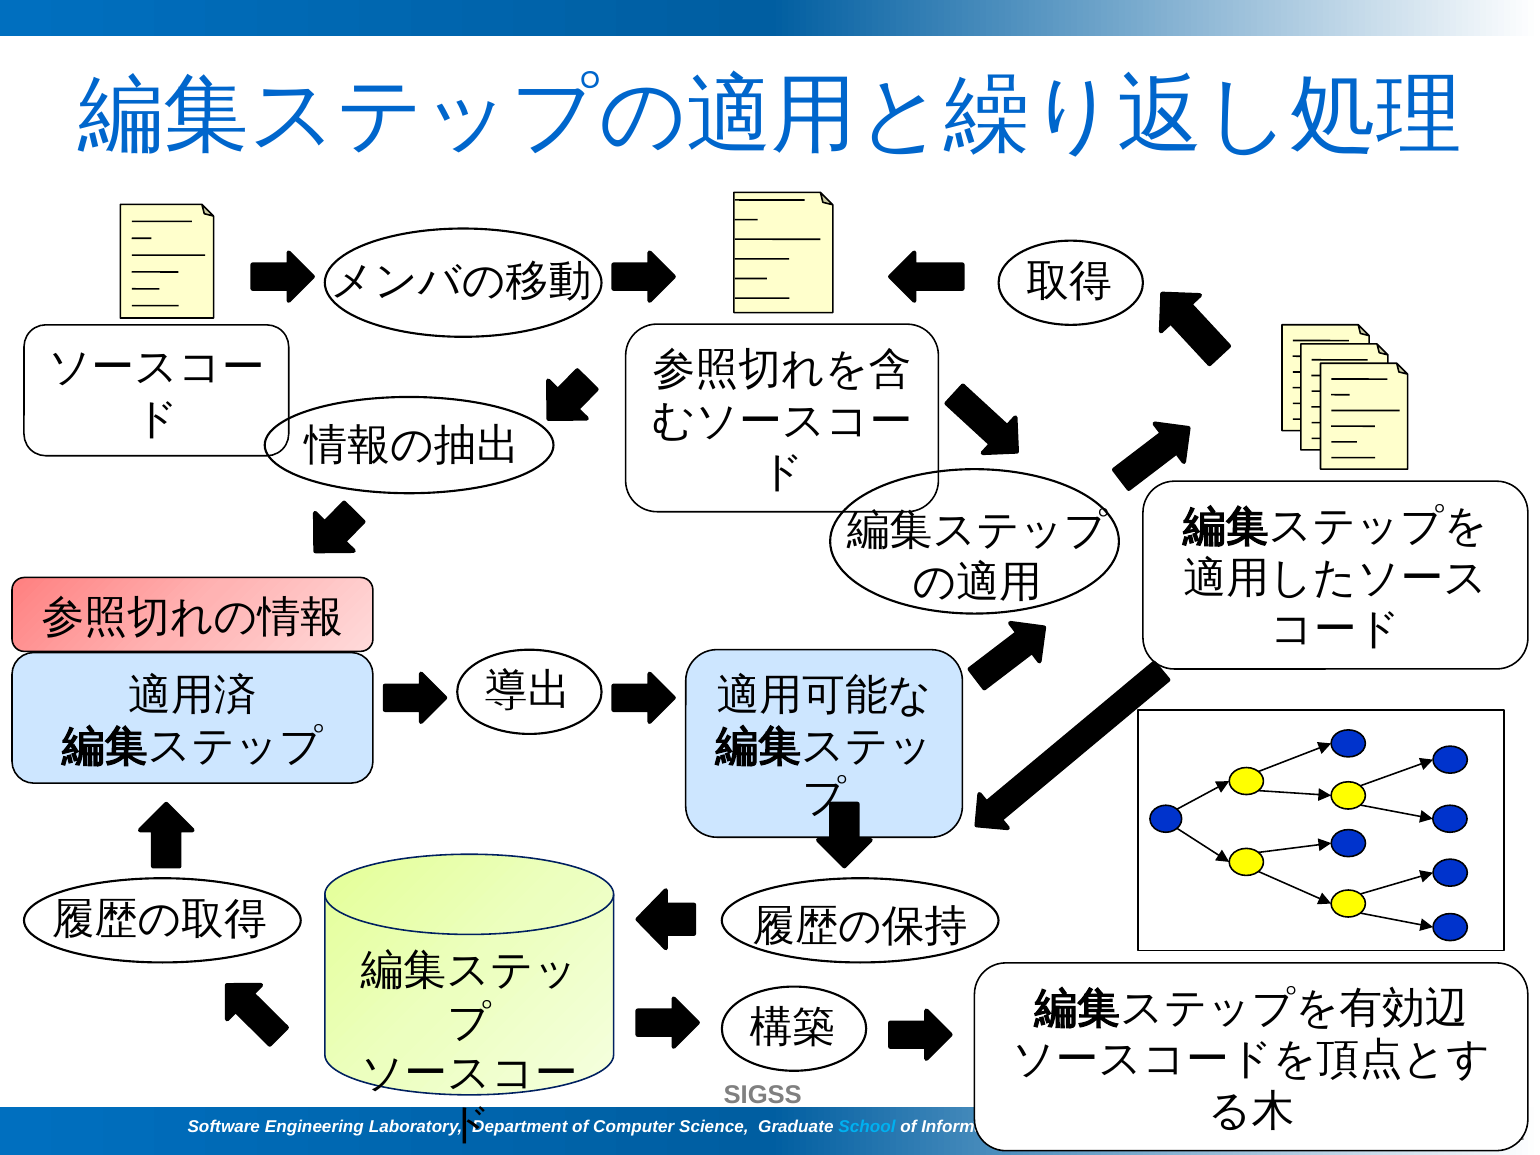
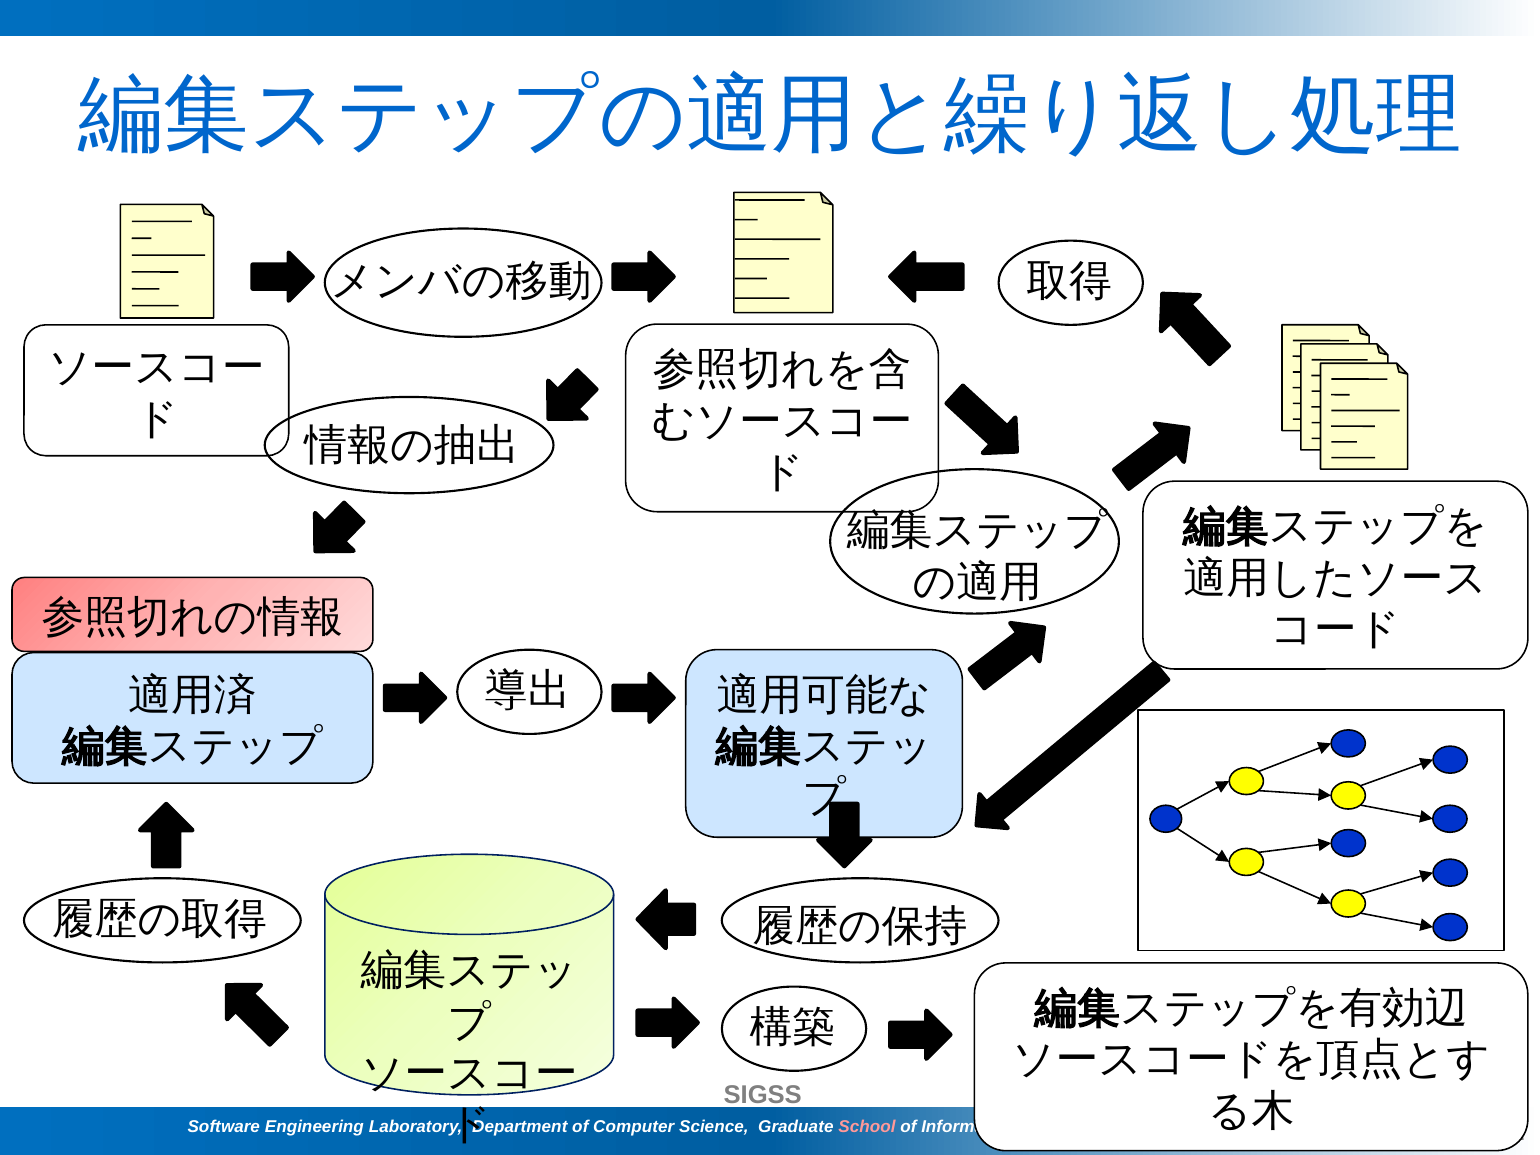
School colour: light blue -> pink
